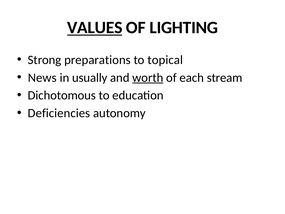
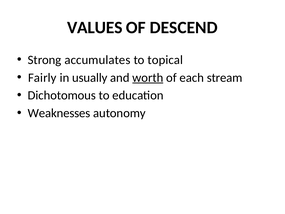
VALUES underline: present -> none
LIGHTING: LIGHTING -> DESCEND
preparations: preparations -> accumulates
News: News -> Fairly
Deficiencies: Deficiencies -> Weaknesses
